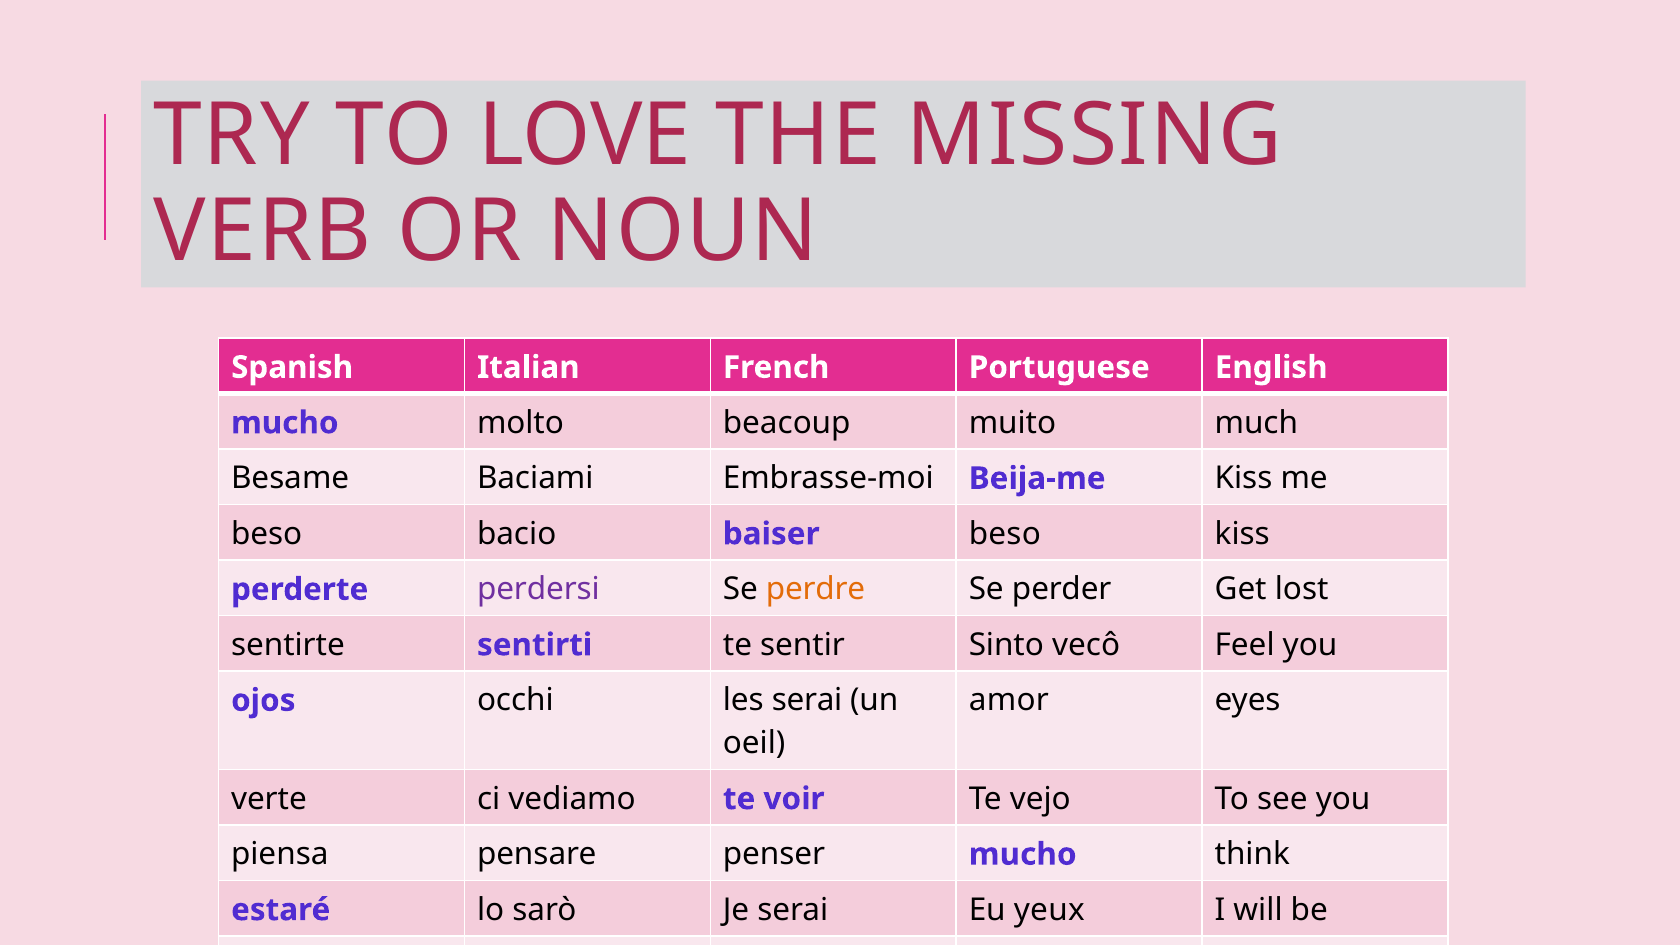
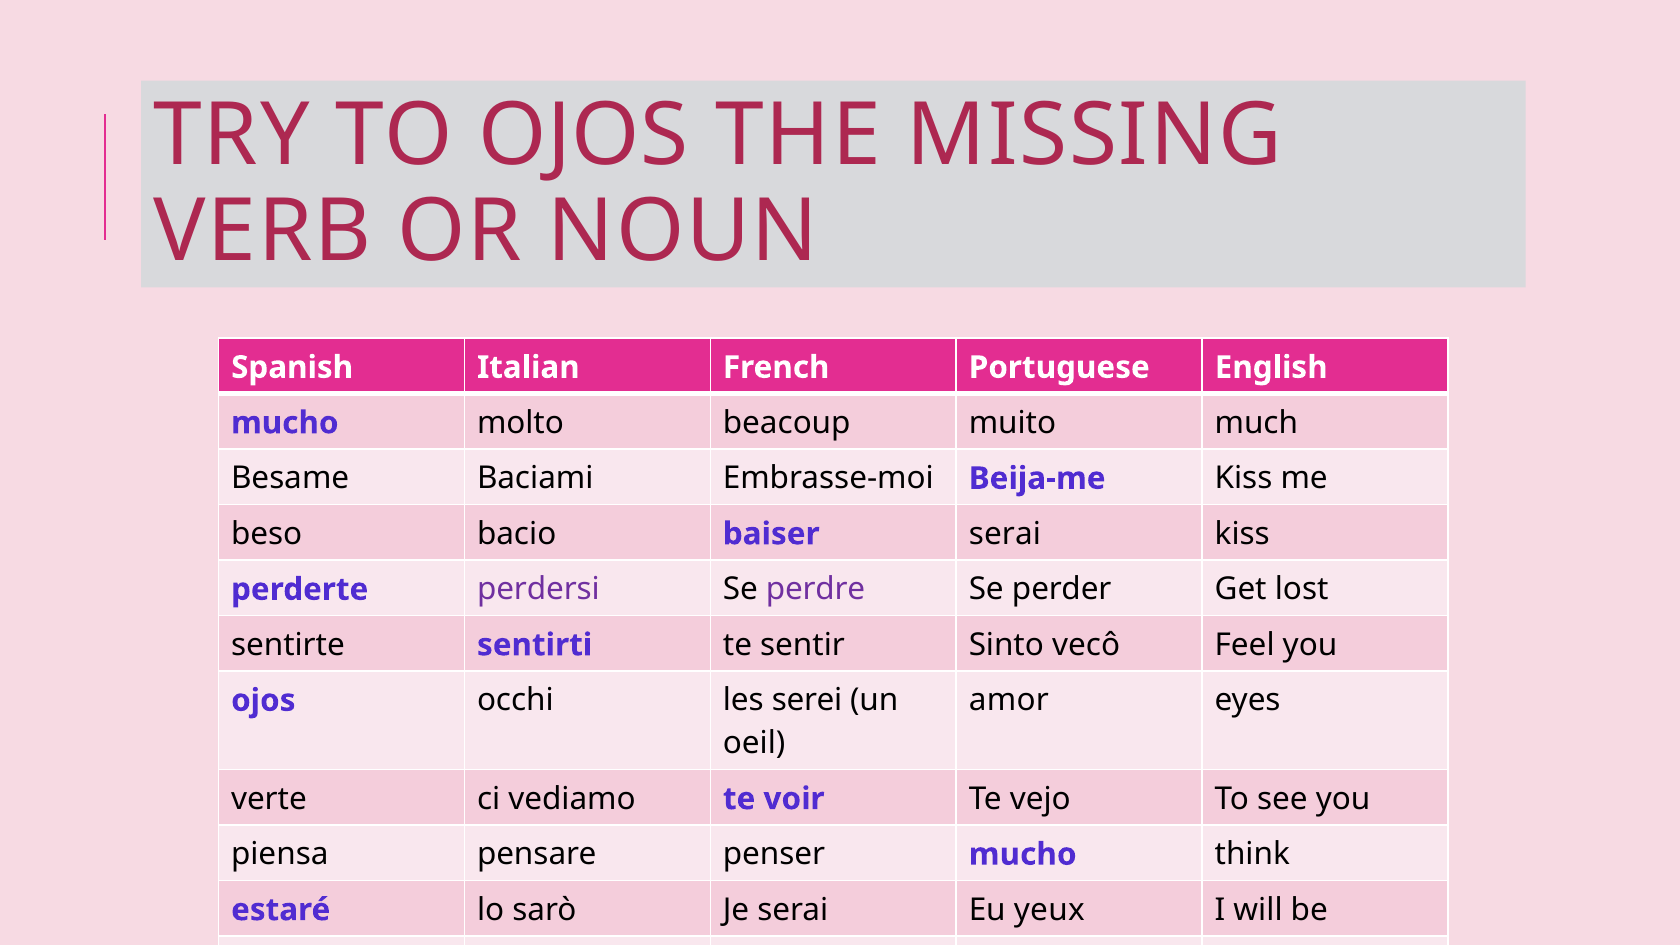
TO LOVE: LOVE -> OJOS
baiser beso: beso -> serai
perdre colour: orange -> purple
les serai: serai -> serei
